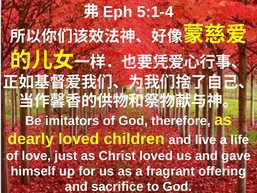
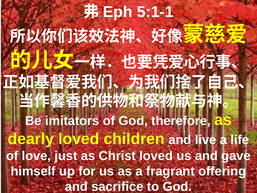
5:1-4: 5:1-4 -> 5:1-1
